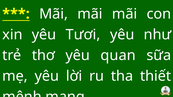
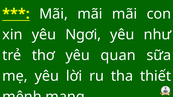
Tươi: Tươi -> Ngơi
